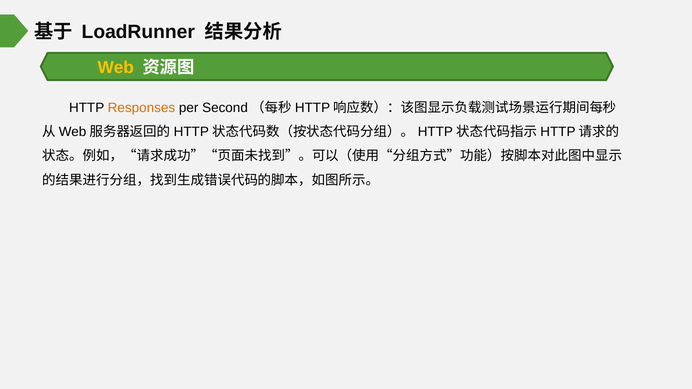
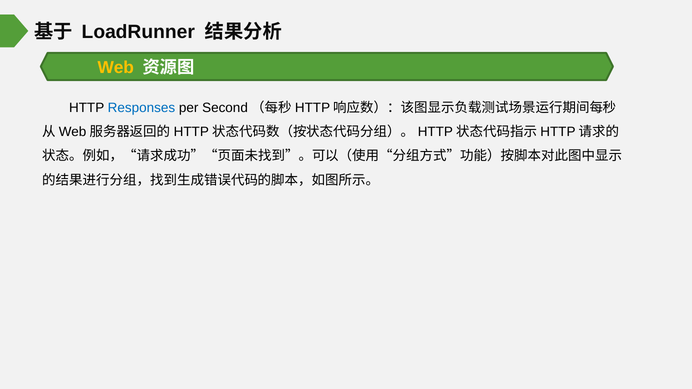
Responses colour: orange -> blue
